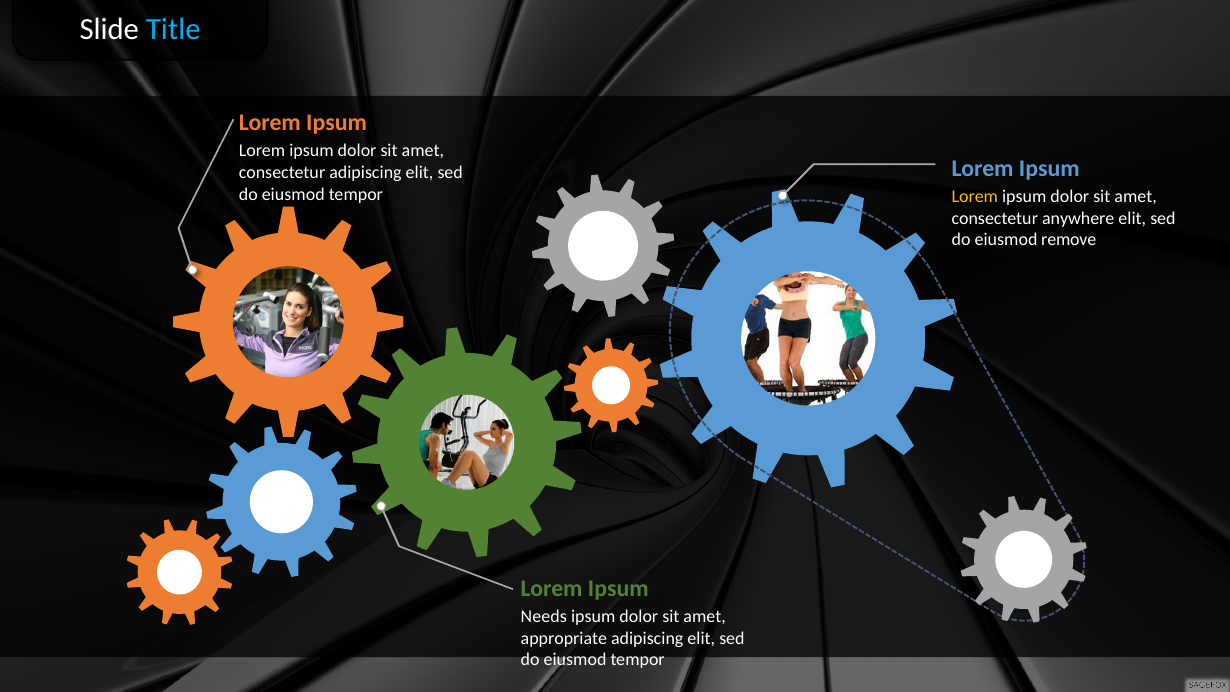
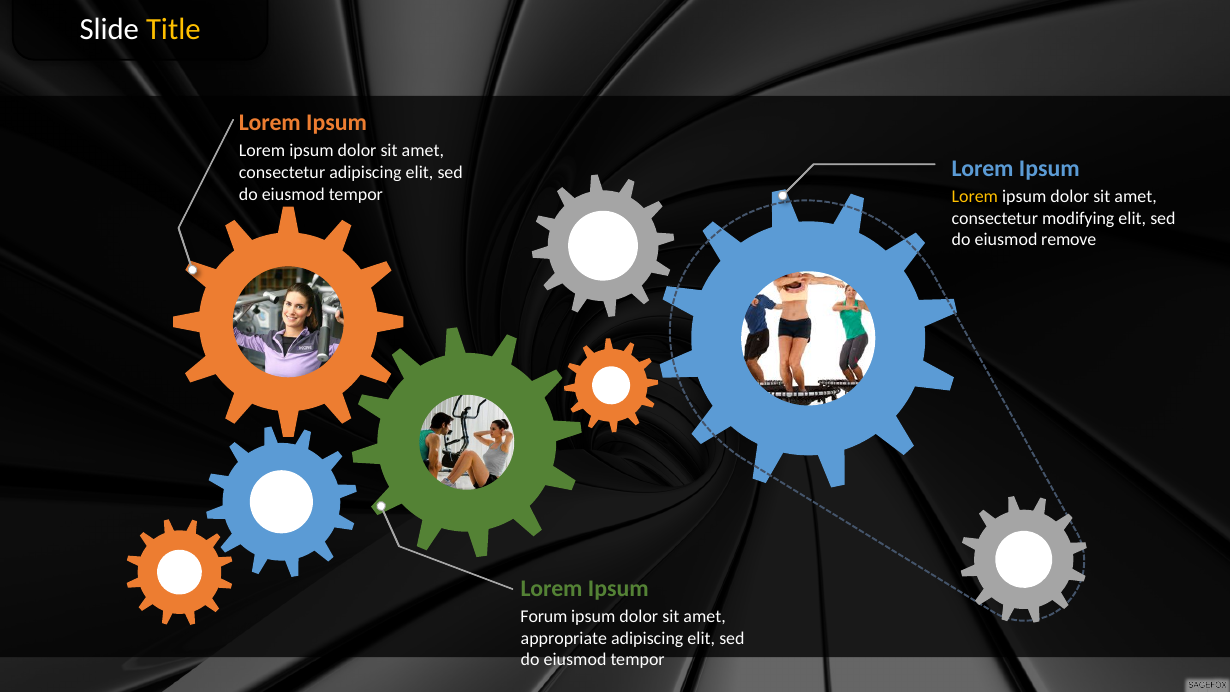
Title colour: light blue -> yellow
anywhere: anywhere -> modifying
Needs: Needs -> Forum
